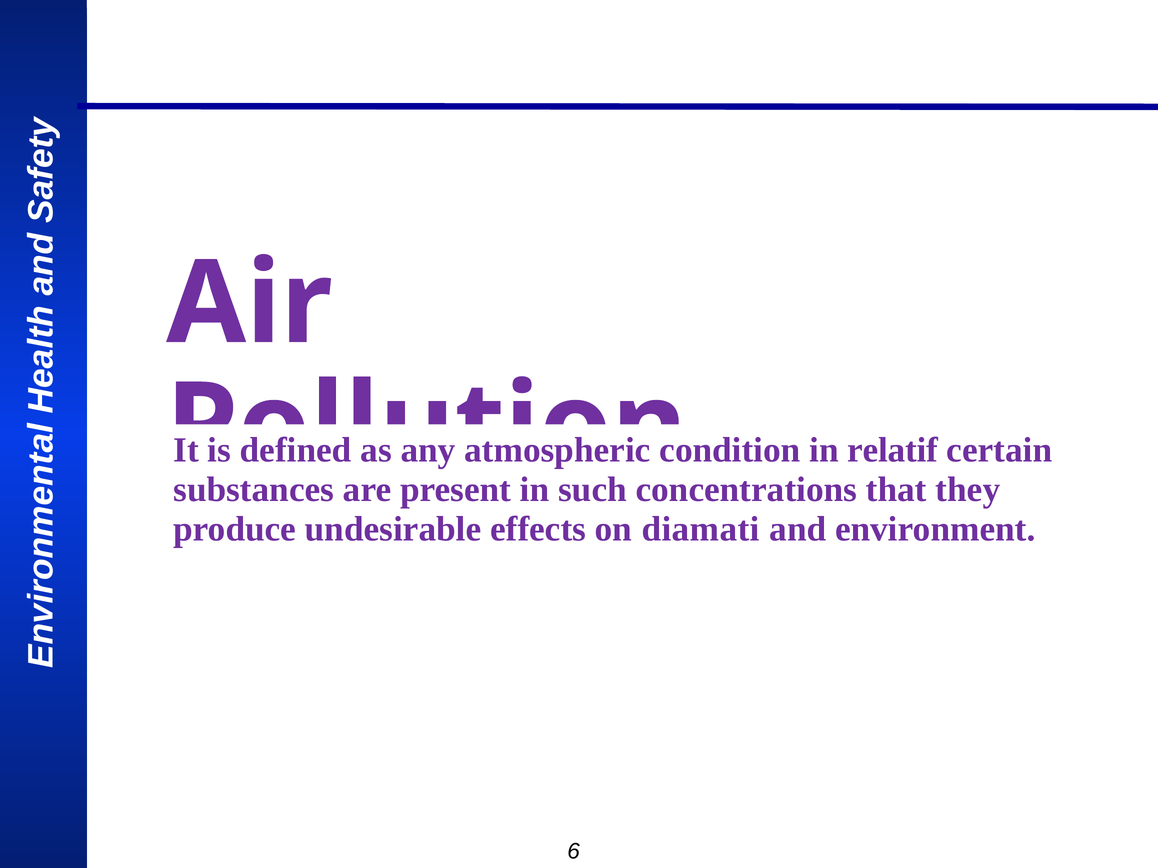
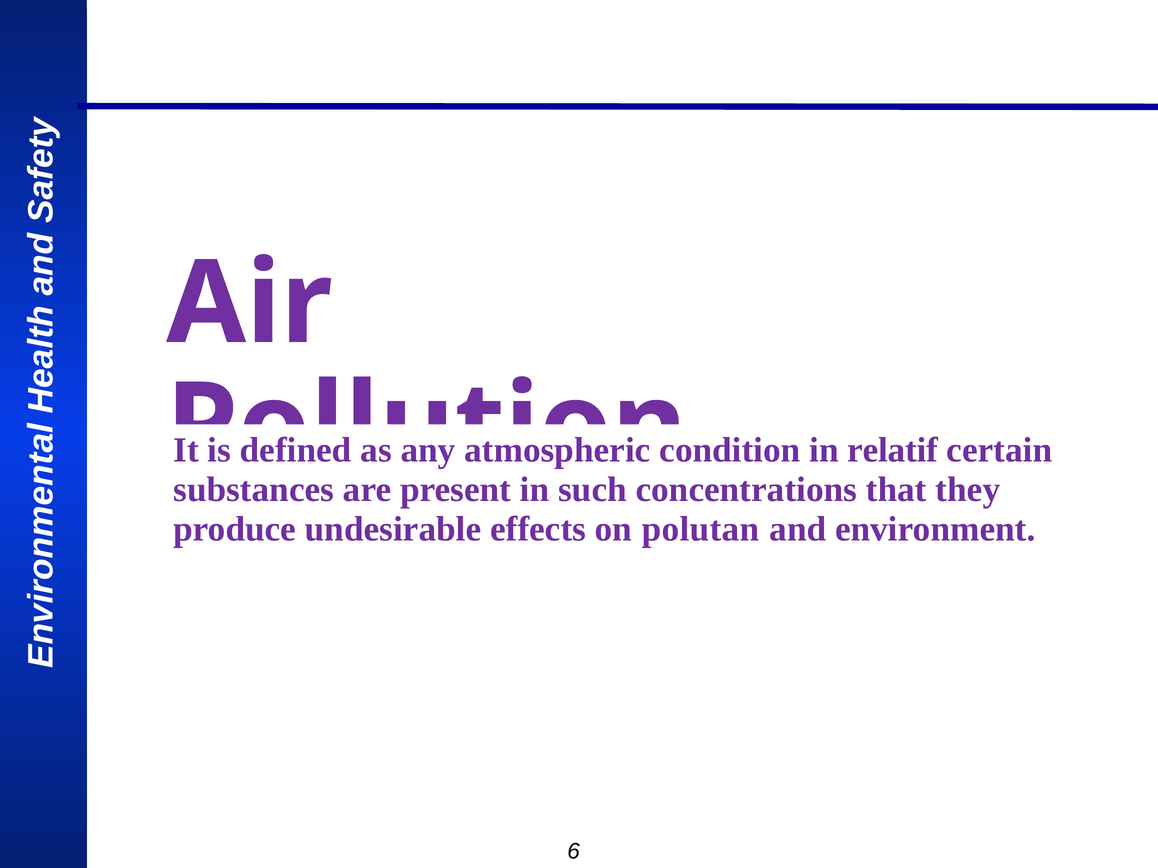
diamati: diamati -> polutan
